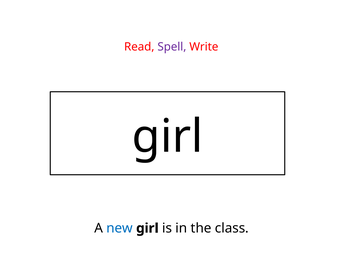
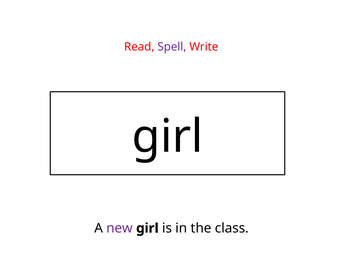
new colour: blue -> purple
